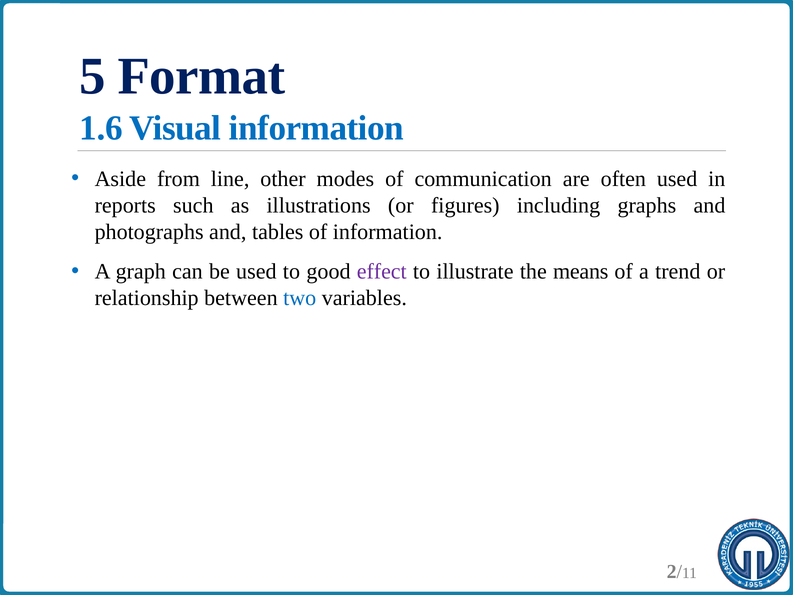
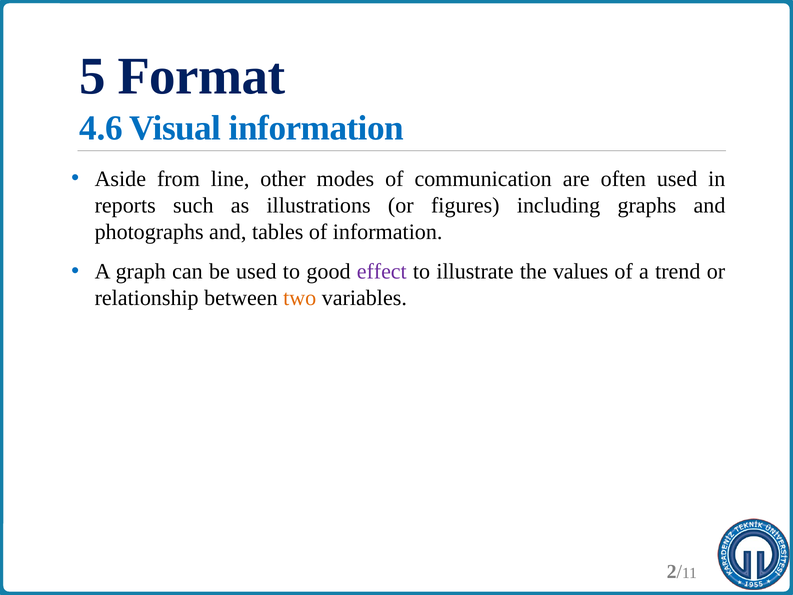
1.6: 1.6 -> 4.6
means: means -> values
two colour: blue -> orange
